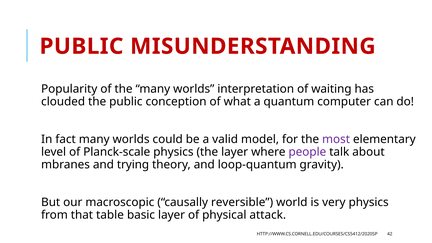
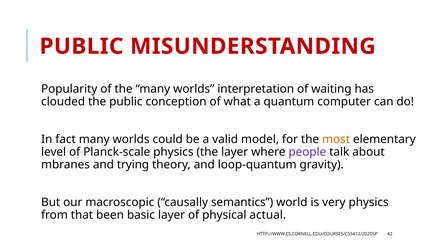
most colour: purple -> orange
reversible: reversible -> semantics
table: table -> been
attack: attack -> actual
